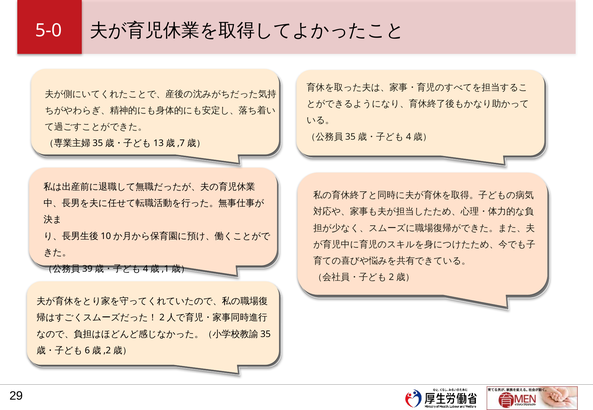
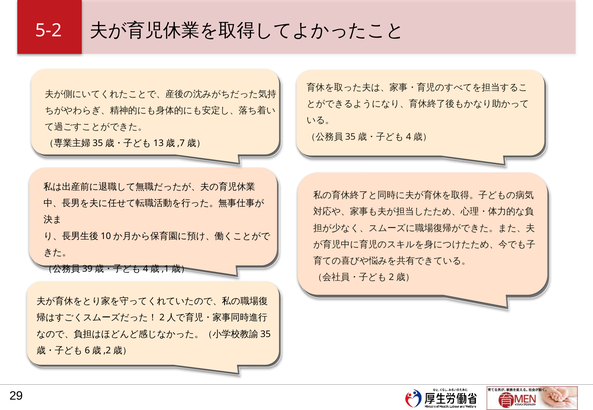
5-0: 5-0 -> 5-2
